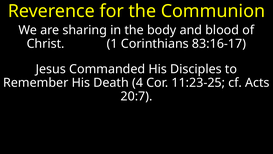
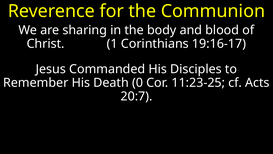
83:16-17: 83:16-17 -> 19:16-17
4: 4 -> 0
